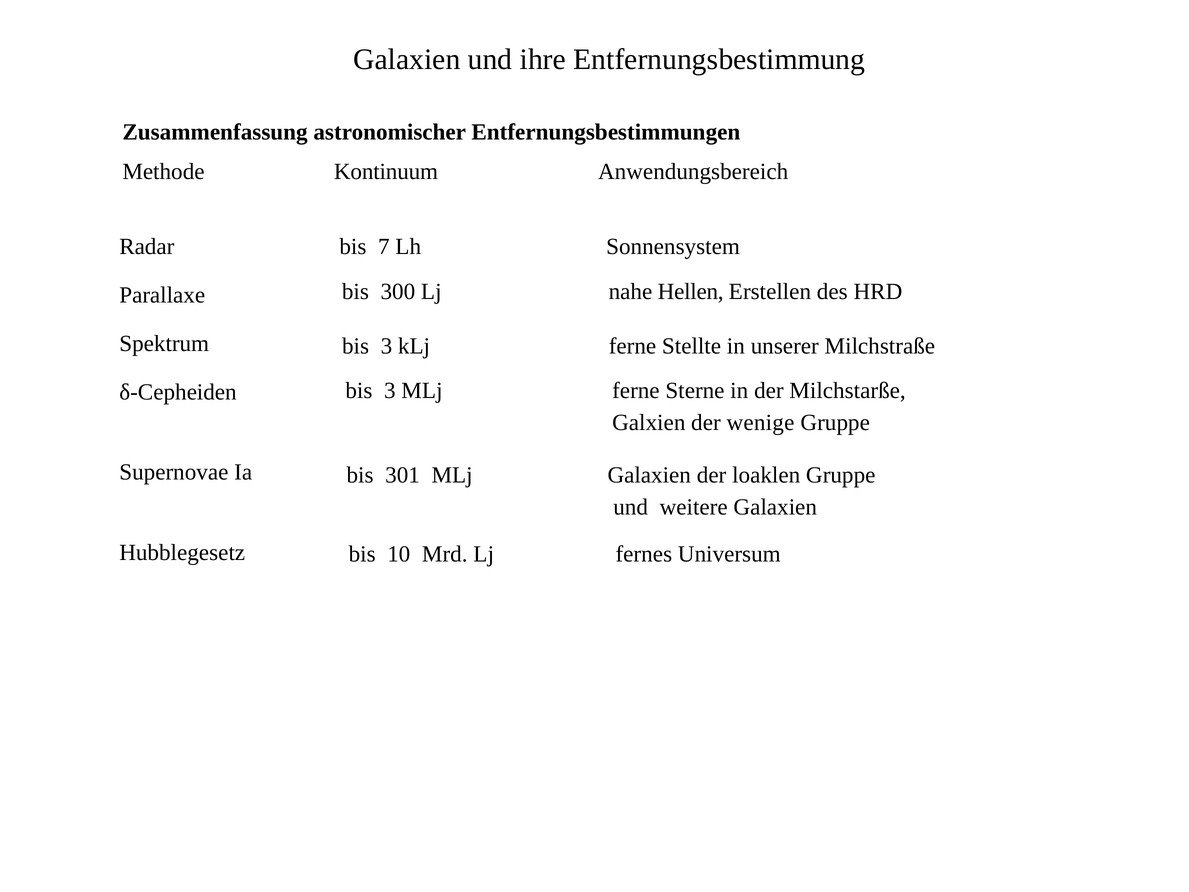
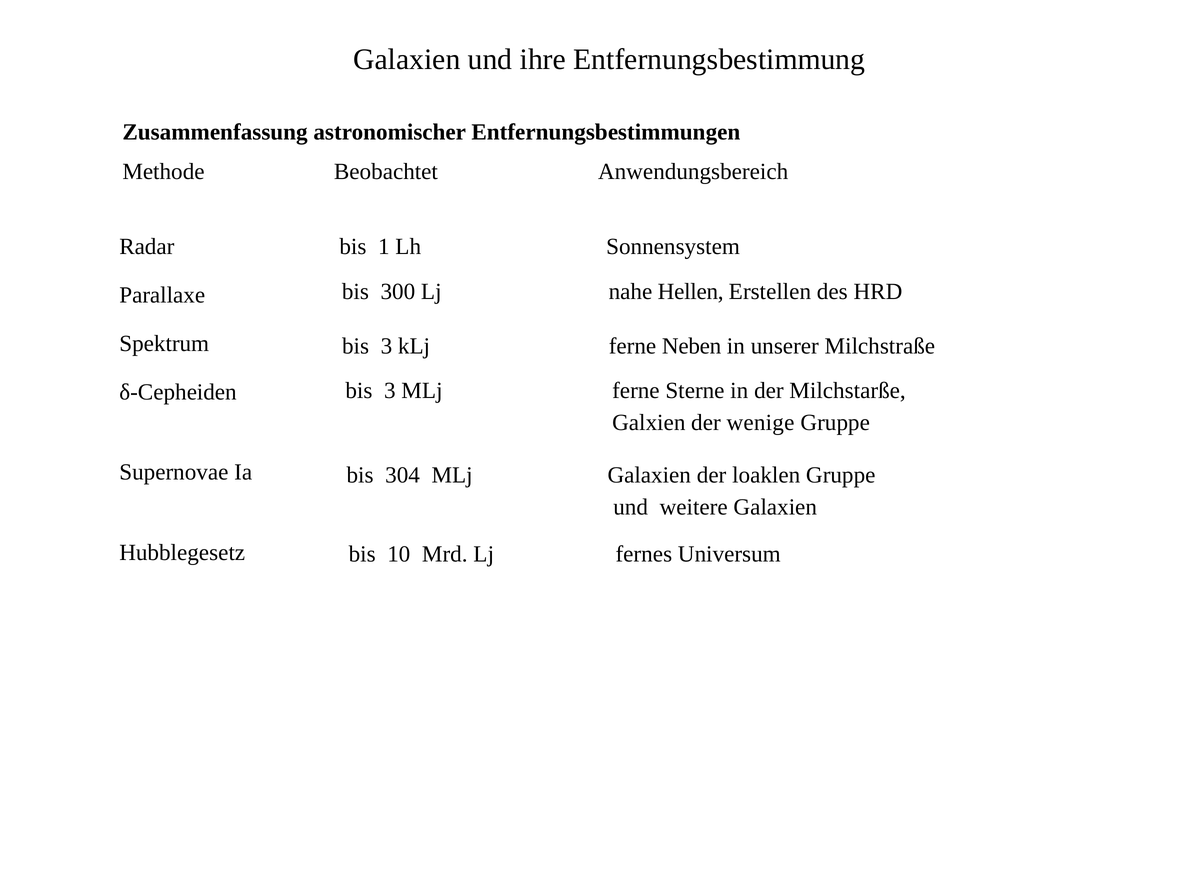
Kontinuum: Kontinuum -> Beobachtet
7: 7 -> 1
Stellte: Stellte -> Neben
301: 301 -> 304
